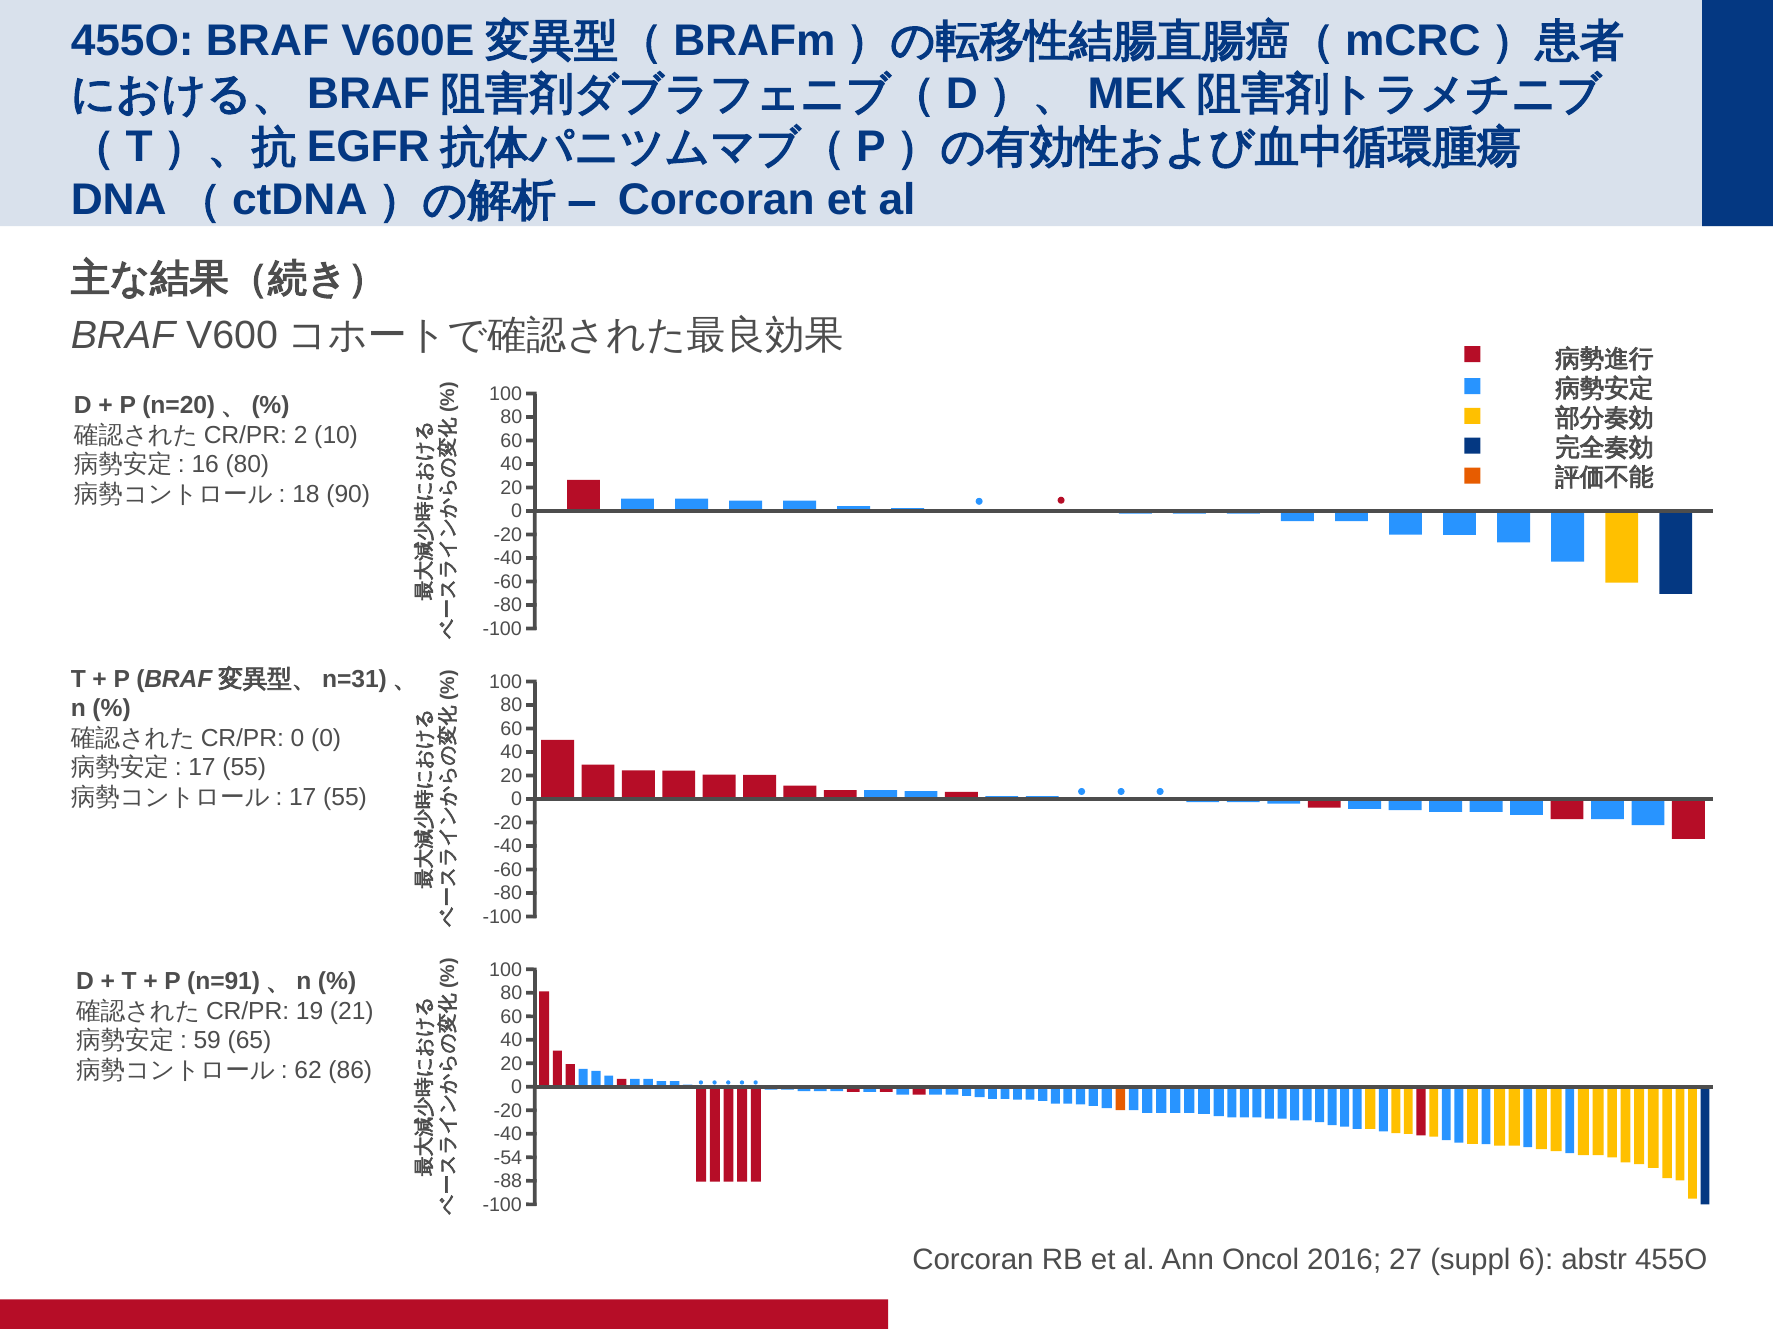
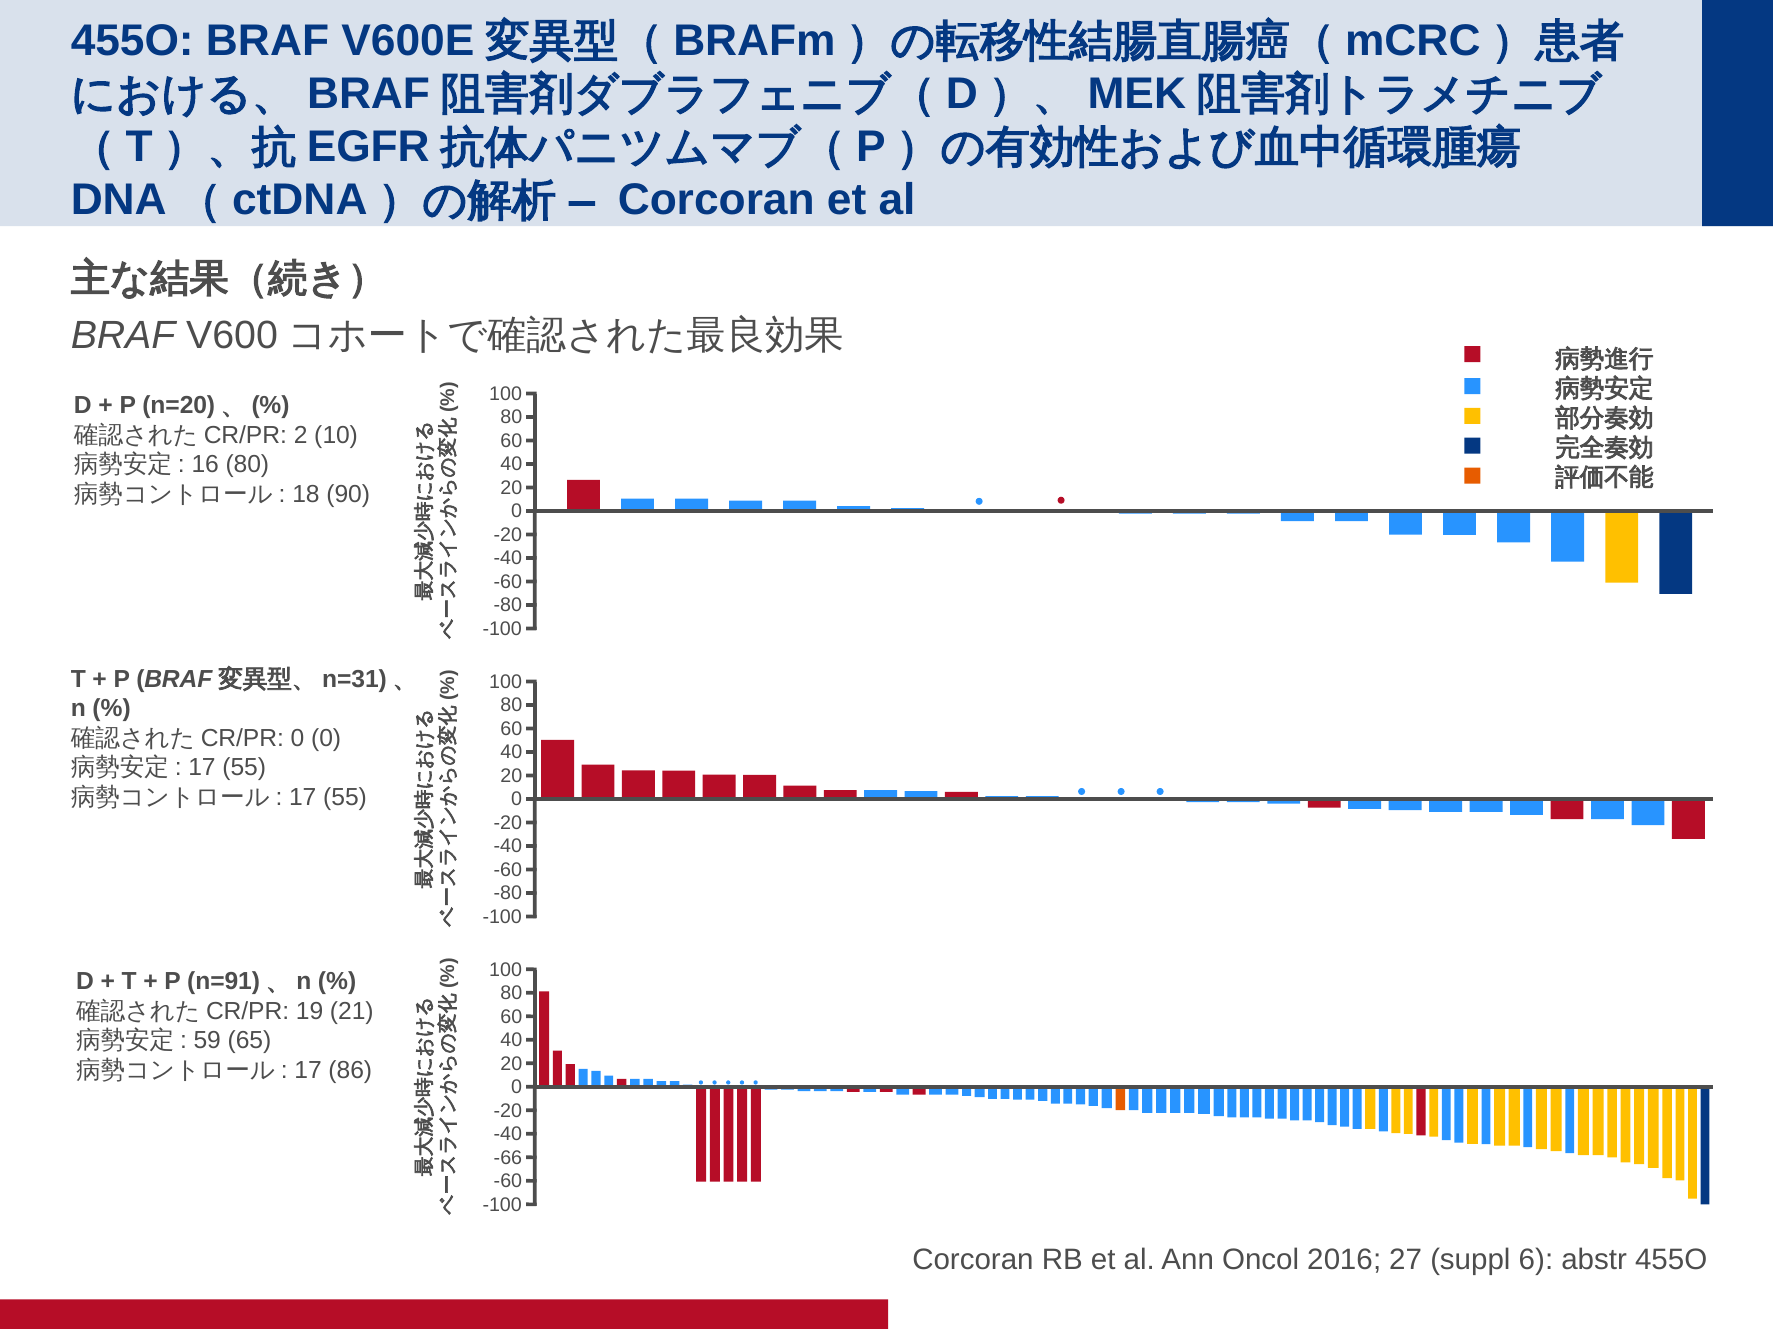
62 at (308, 1071): 62 -> 17
-54: -54 -> -66
-88 at (508, 1182): -88 -> -60
